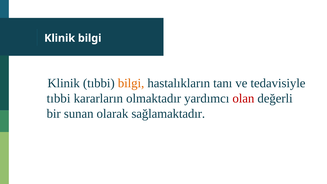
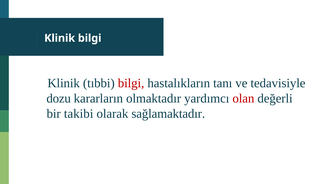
bilgi at (131, 83) colour: orange -> red
tıbbi at (59, 98): tıbbi -> dozu
sunan: sunan -> takibi
